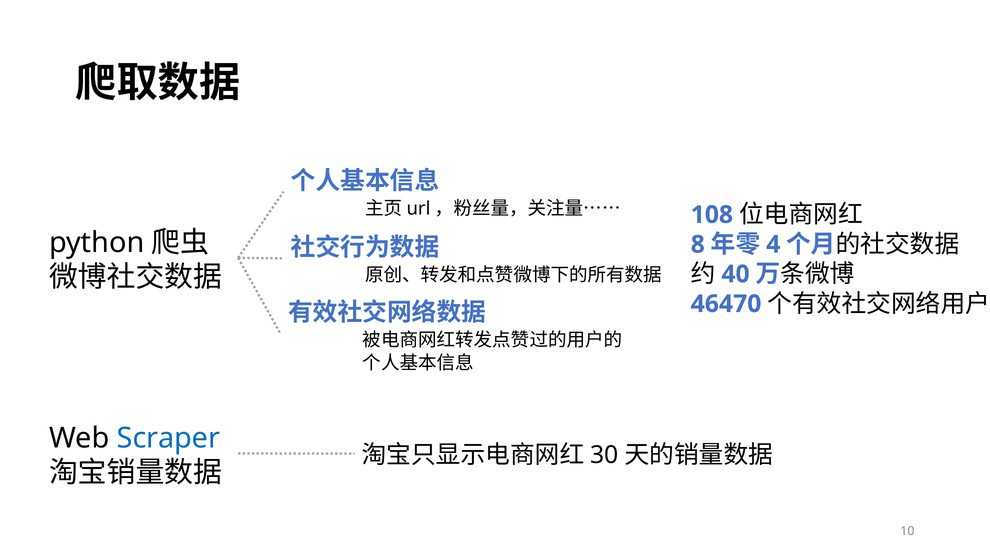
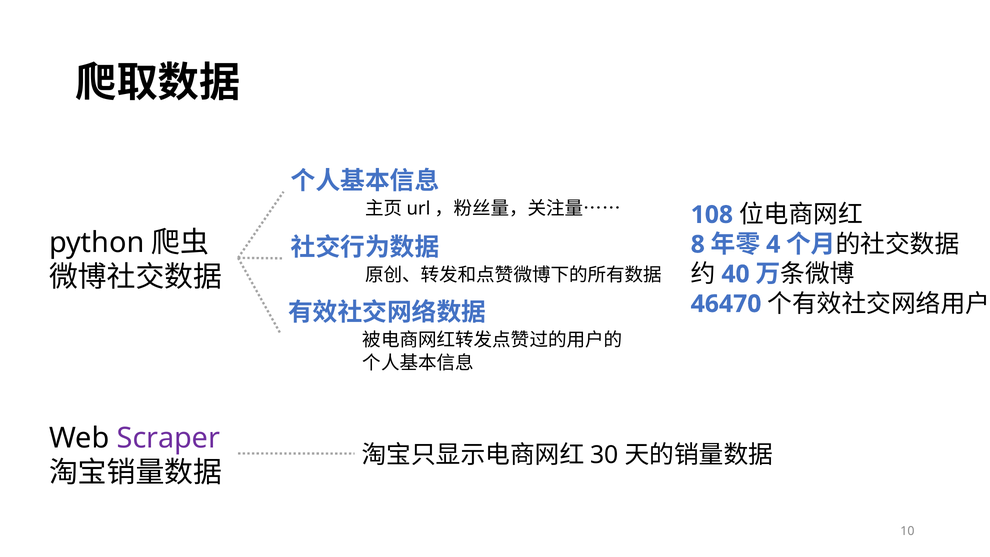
Scraper colour: blue -> purple
